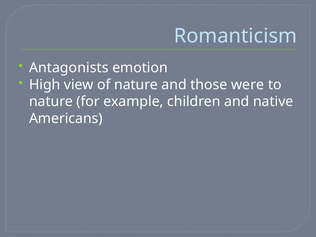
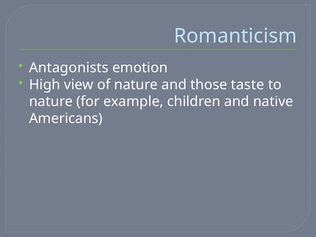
were: were -> taste
